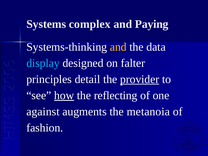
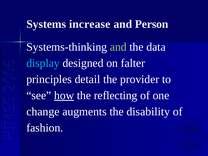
complex: complex -> increase
Paying: Paying -> Person
and at (118, 47) colour: yellow -> light green
provider underline: present -> none
against: against -> change
metanoia: metanoia -> disability
